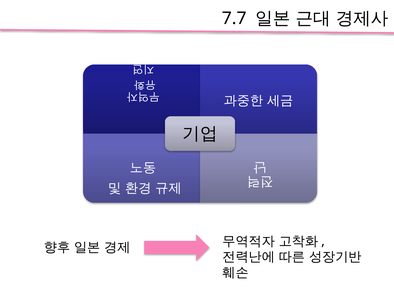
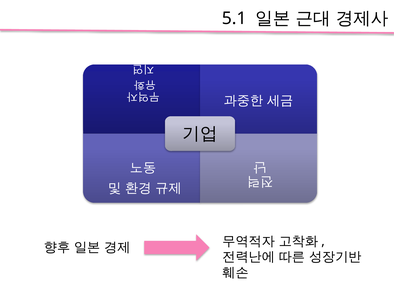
7.7: 7.7 -> 5.1
